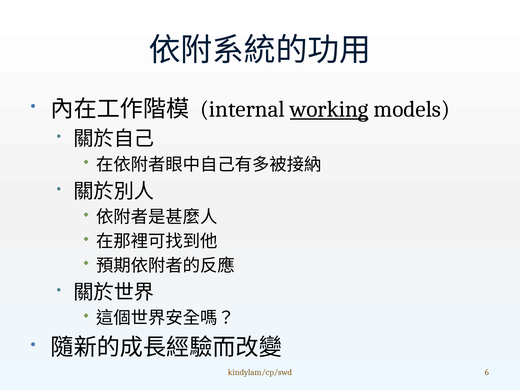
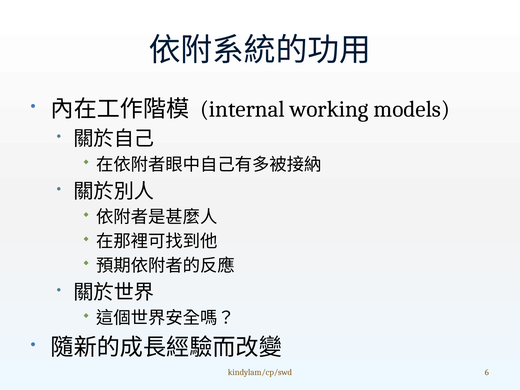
working underline: present -> none
